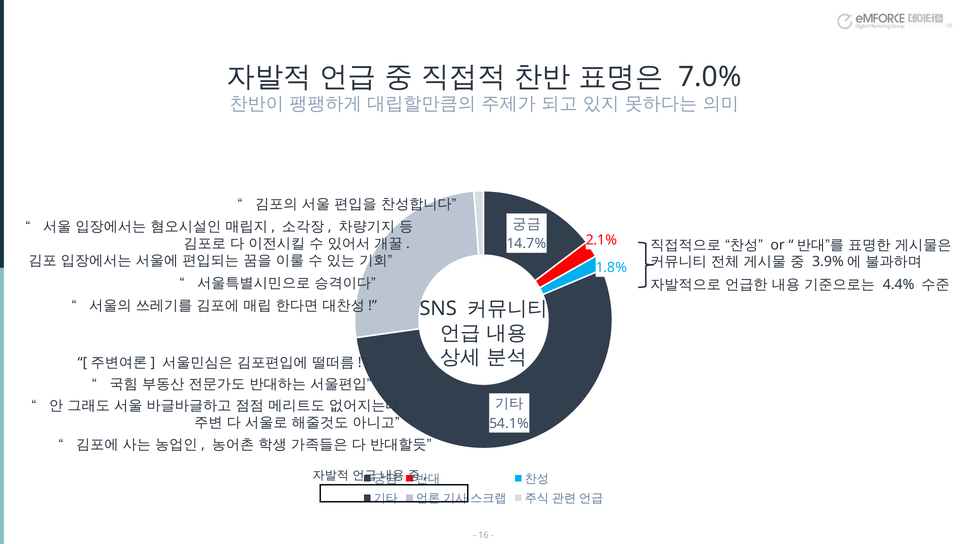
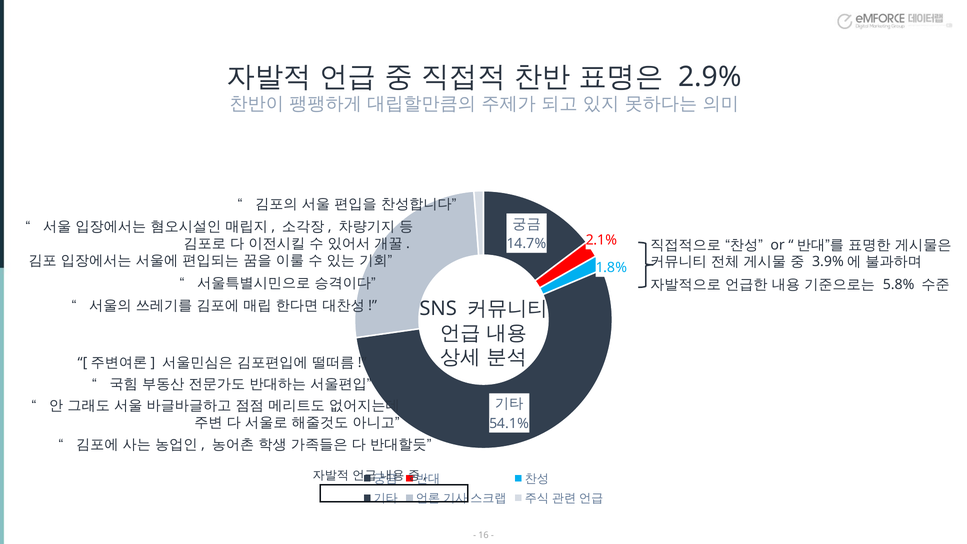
7.0%: 7.0% -> 2.9%
4.4%: 4.4% -> 5.8%
